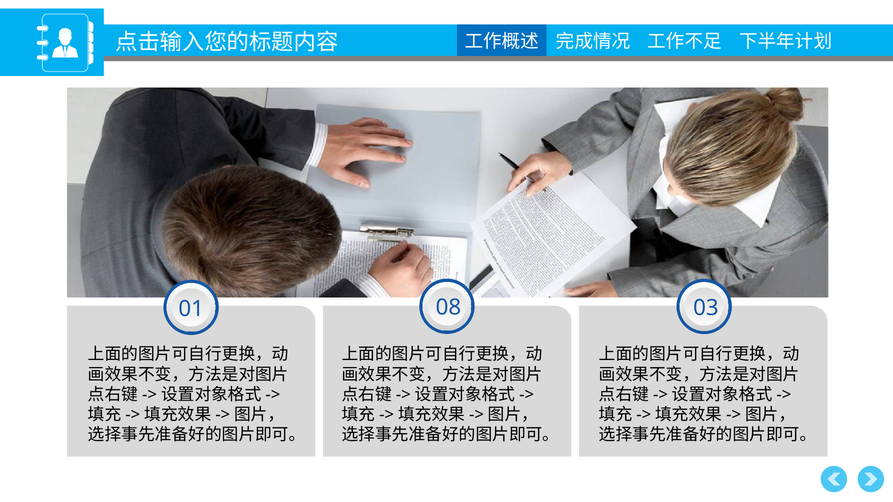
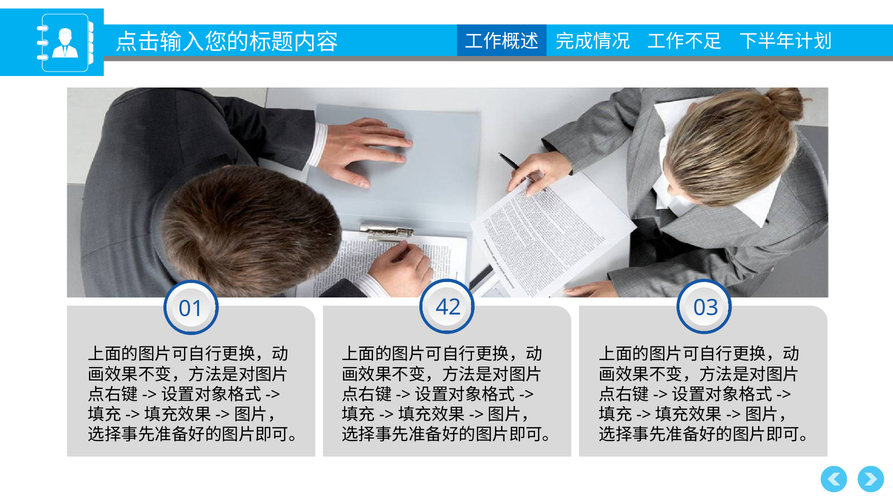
08: 08 -> 42
